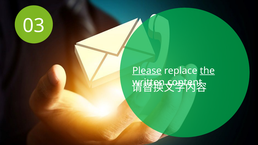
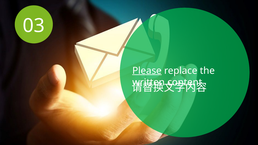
the underline: present -> none
